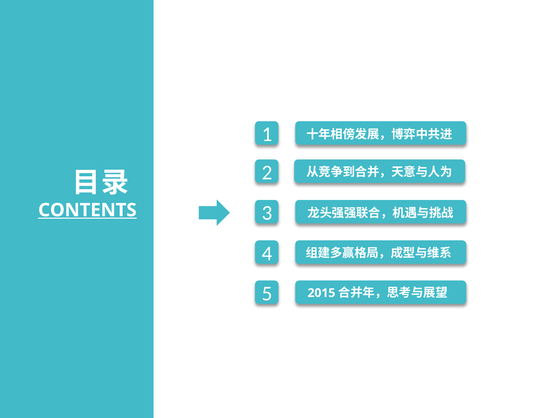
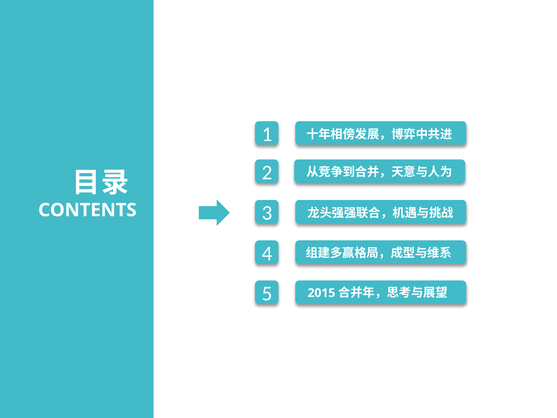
CONTENTS underline: present -> none
